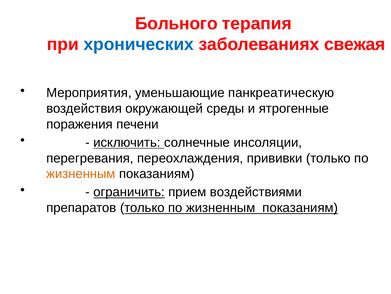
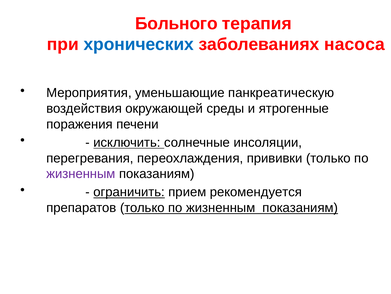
свежая: свежая -> насоса
жизненным at (81, 173) colour: orange -> purple
воздействиями: воздействиями -> рекомендуется
